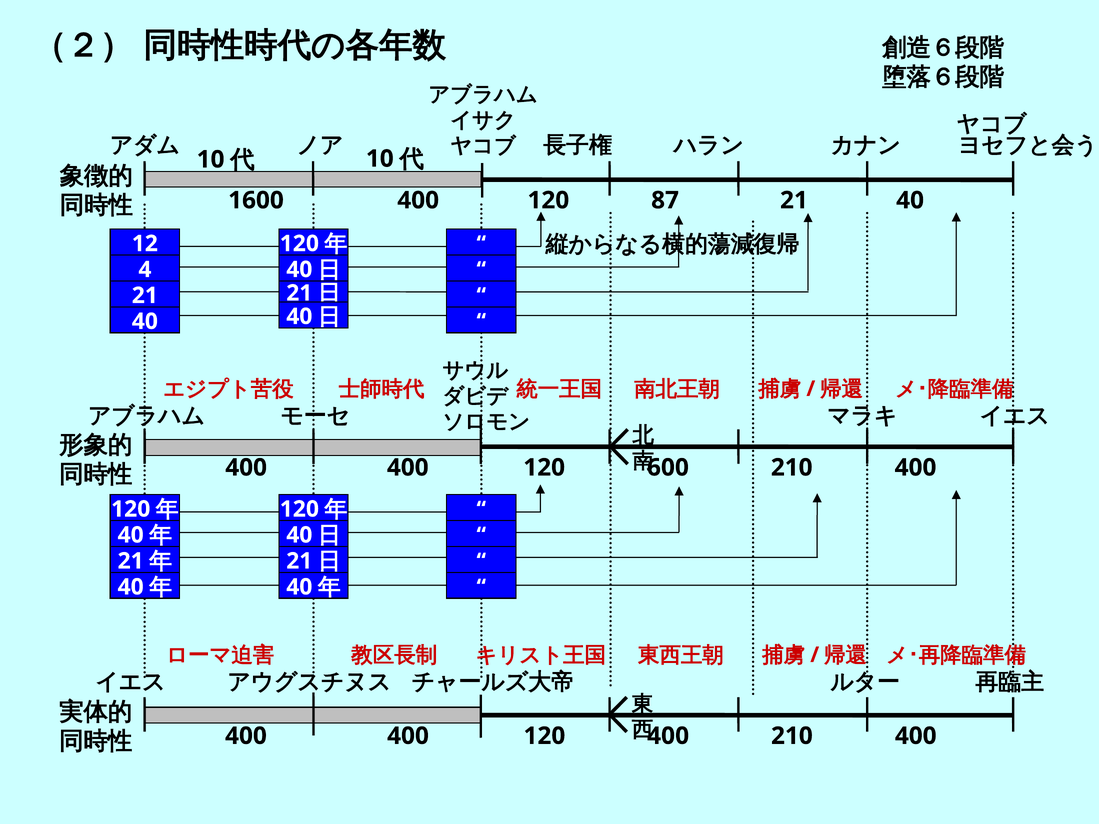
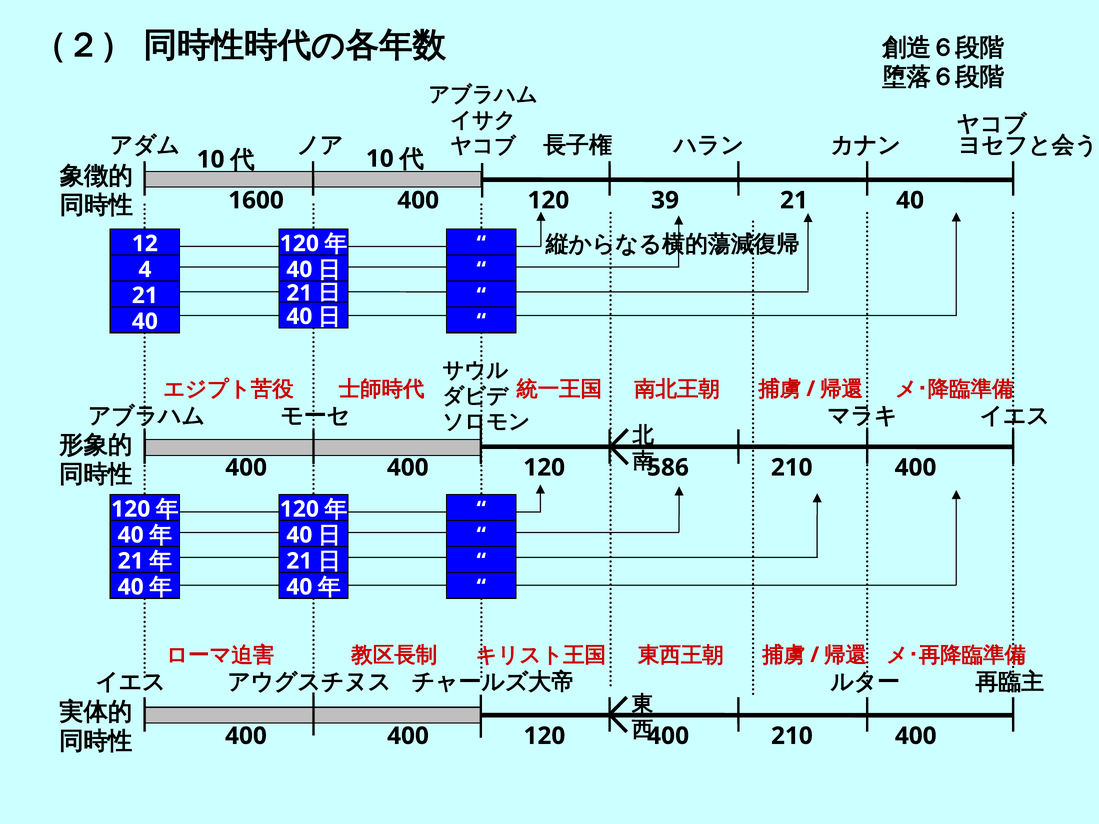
87: 87 -> 39
600: 600 -> 586
